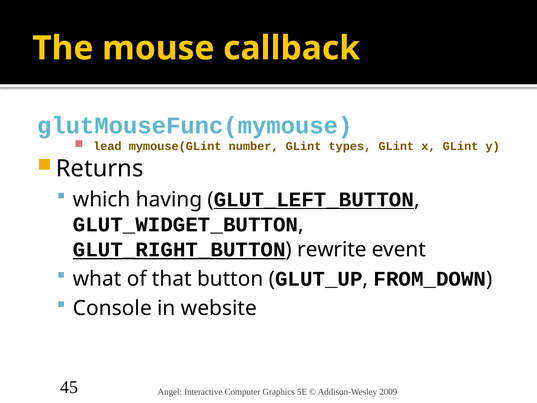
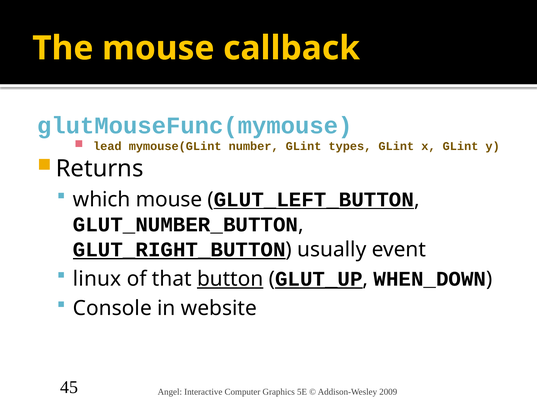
which having: having -> mouse
GLUT_WIDGET_BUTTON: GLUT_WIDGET_BUTTON -> GLUT_NUMBER_BUTTON
rewrite: rewrite -> usually
what: what -> linux
button underline: none -> present
GLUT_UP underline: none -> present
FROM_DOWN: FROM_DOWN -> WHEN_DOWN
